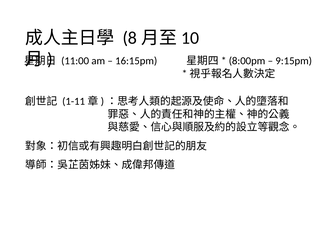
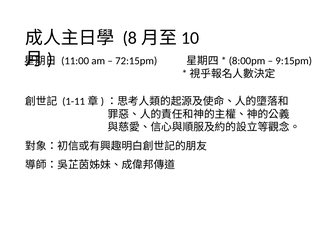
16:15pm: 16:15pm -> 72:15pm
